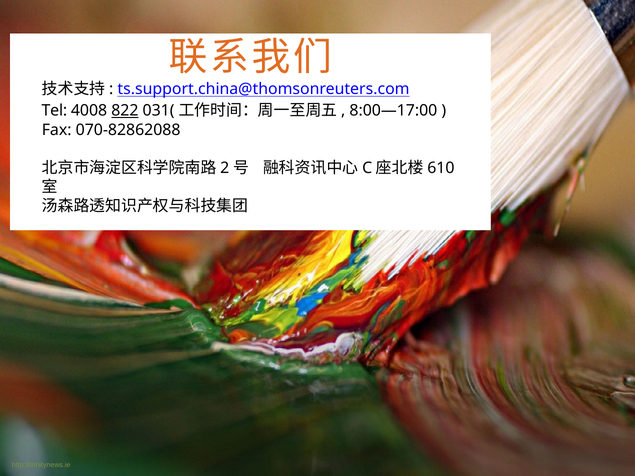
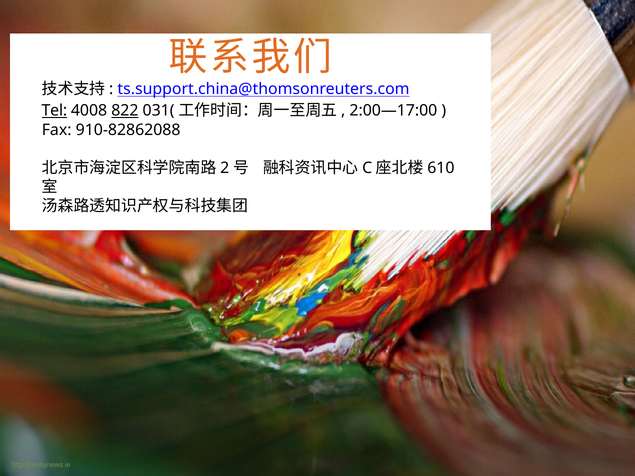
Tel underline: none -> present
8:00—17:00: 8:00—17:00 -> 2:00—17:00
070-82862088: 070-82862088 -> 910-82862088
